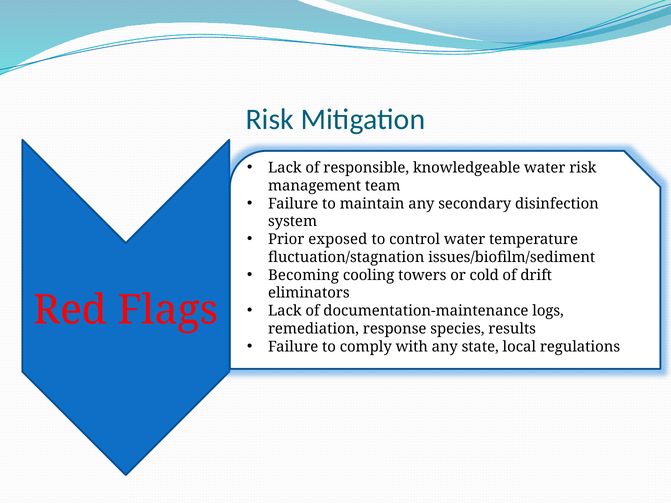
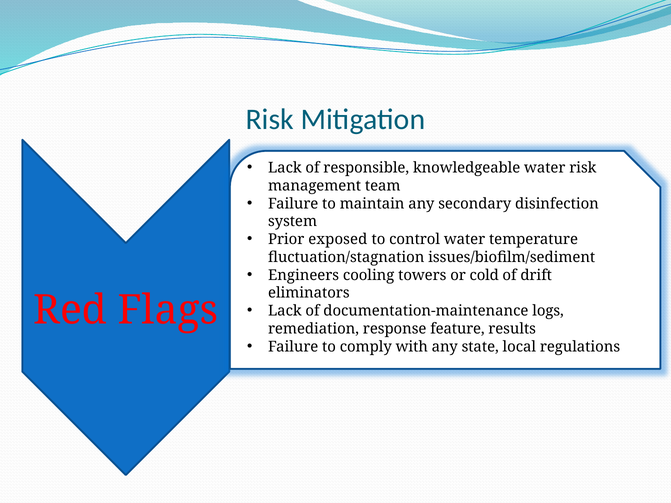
Becoming: Becoming -> Engineers
species: species -> feature
